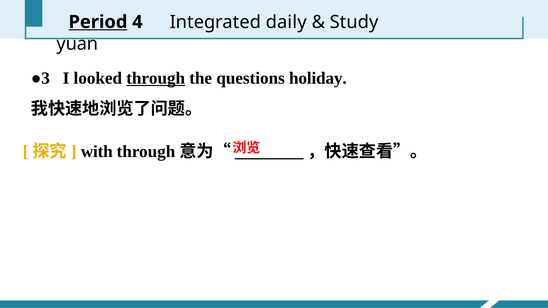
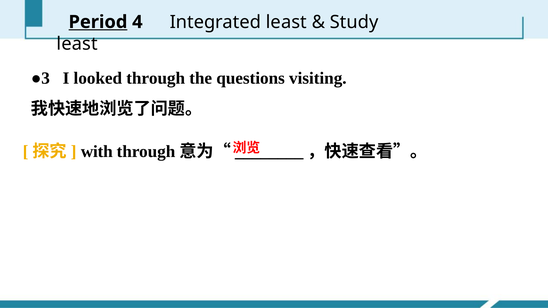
Integrated daily: daily -> least
yuan at (77, 44): yuan -> least
through at (156, 78) underline: present -> none
holiday: holiday -> visiting
